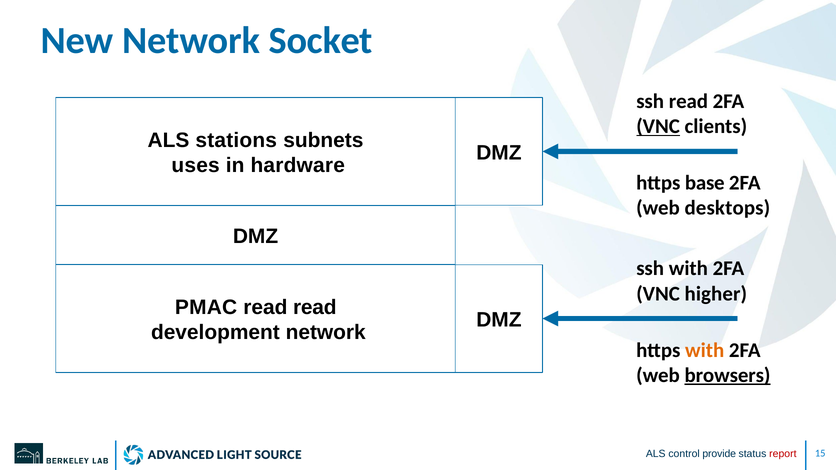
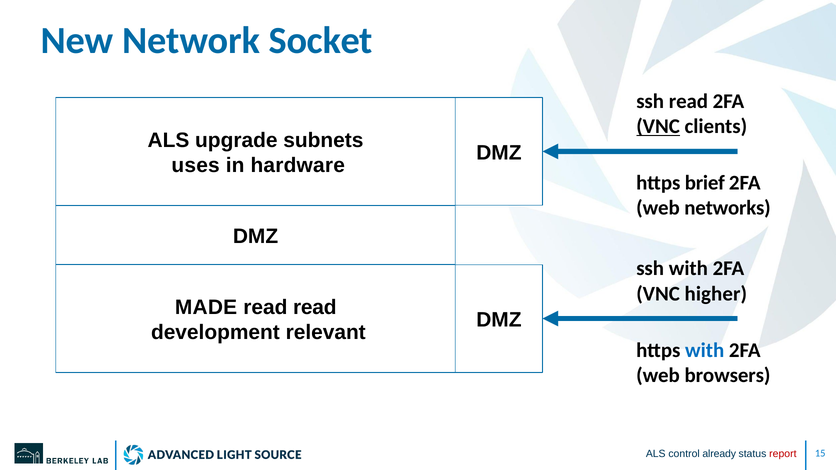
stations: stations -> upgrade
base: base -> brief
desktops: desktops -> networks
PMAC: PMAC -> MADE
development network: network -> relevant
with at (705, 350) colour: orange -> blue
browsers underline: present -> none
provide: provide -> already
